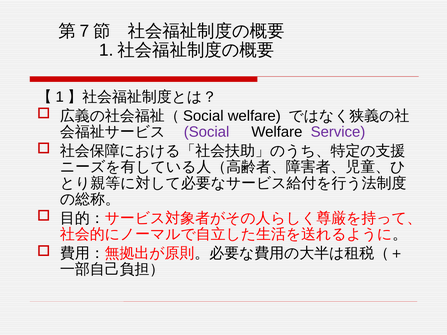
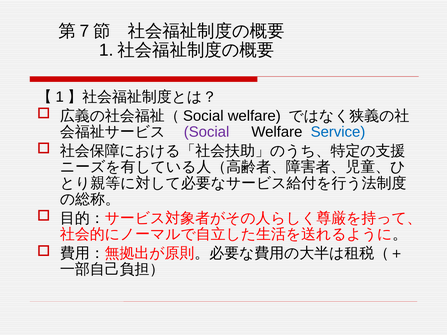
Service colour: purple -> blue
